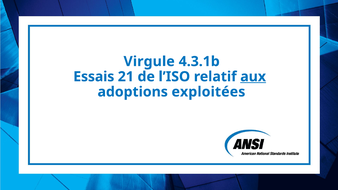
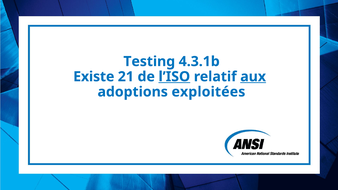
Virgule: Virgule -> Testing
Essais: Essais -> Existe
l’ISO underline: none -> present
